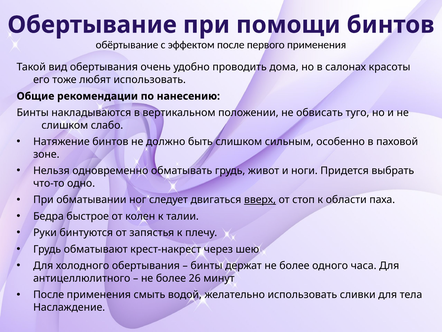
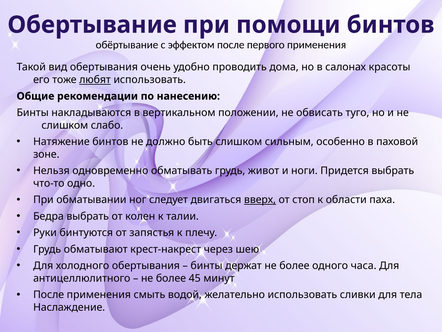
любят underline: none -> present
Бедра быстрое: быстрое -> выбрать
26: 26 -> 45
